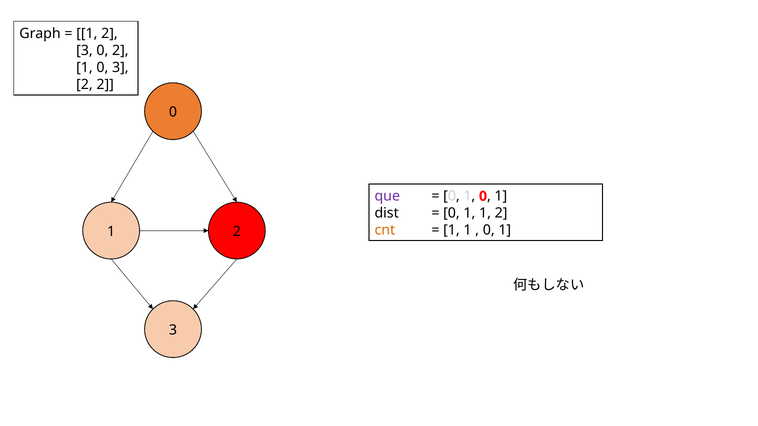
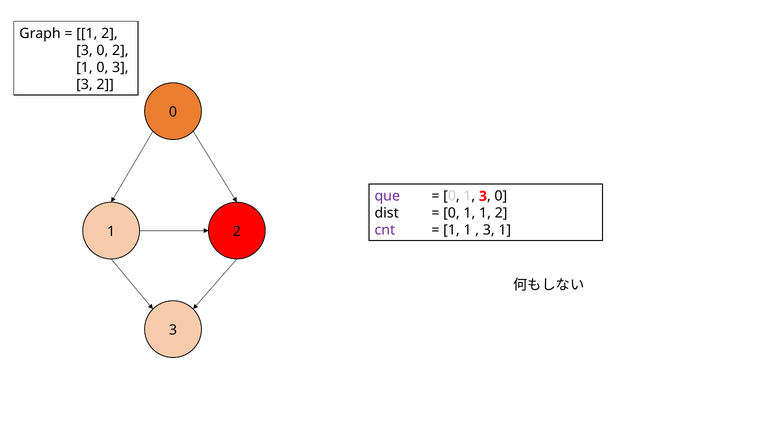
2 at (84, 85): 2 -> 3
0 1 0: 0 -> 3
1 at (501, 196): 1 -> 0
cnt colour: orange -> purple
0 at (489, 230): 0 -> 3
